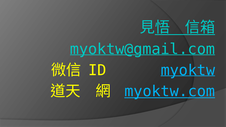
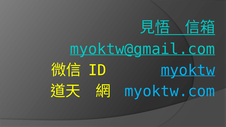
myoktw.com underline: present -> none
